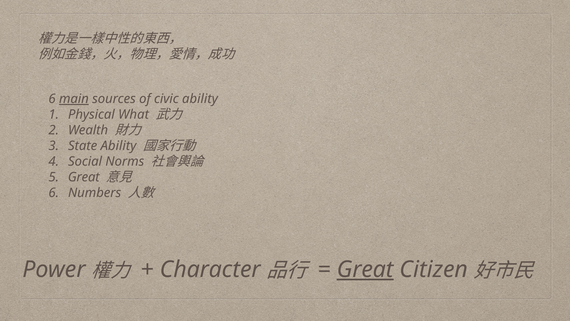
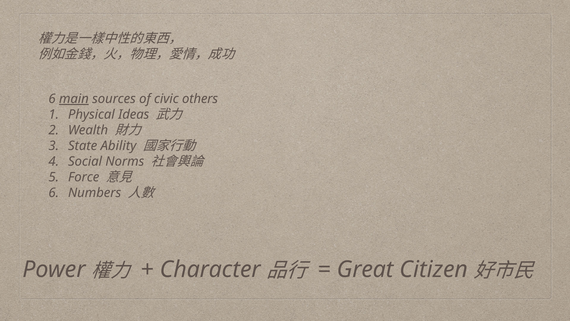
civic ability: ability -> others
What: What -> Ideas
Great at (84, 177): Great -> Force
Great at (365, 269) underline: present -> none
